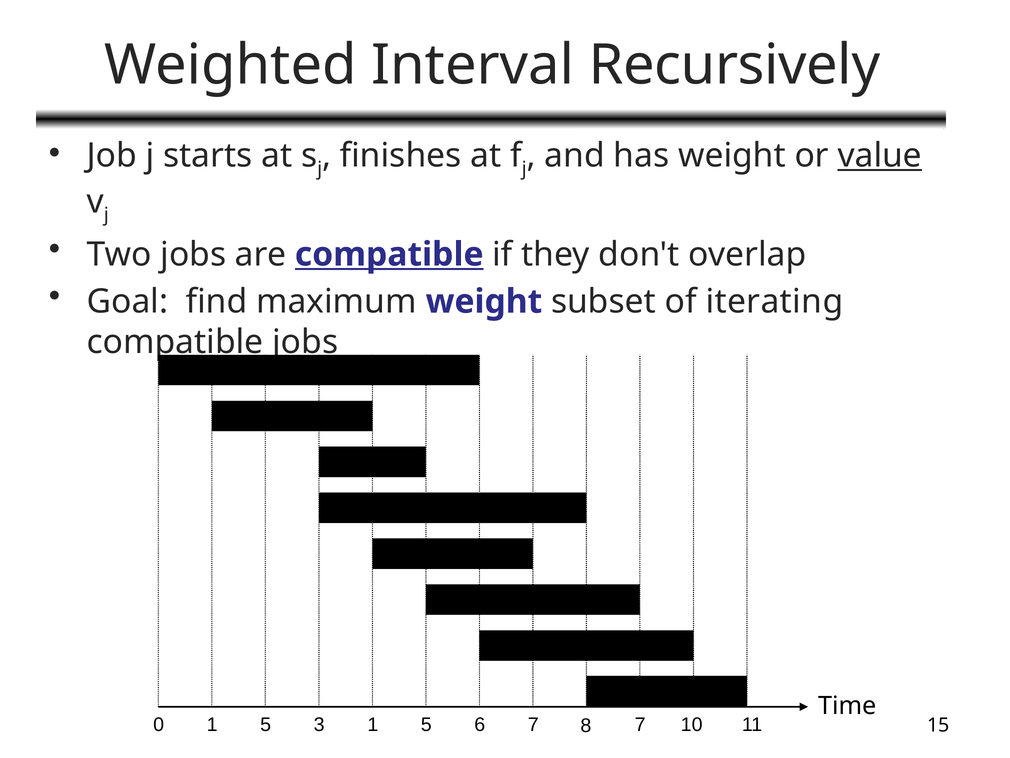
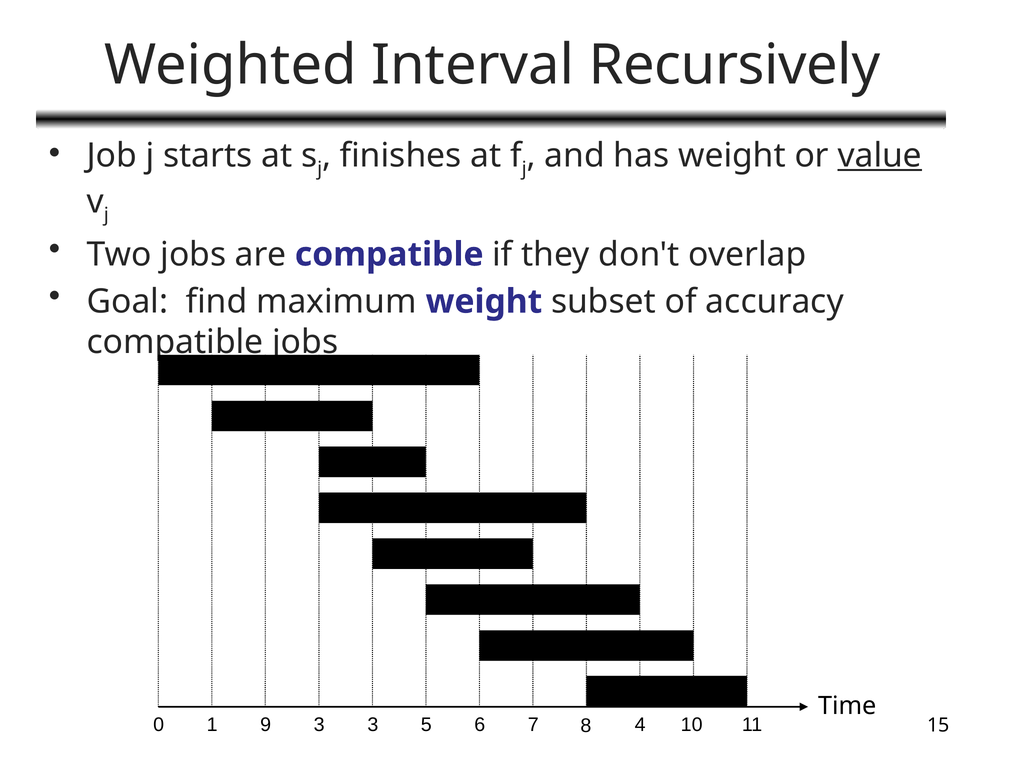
compatible at (389, 254) underline: present -> none
iterating: iterating -> accuracy
0 1 5: 5 -> 9
3 1: 1 -> 3
7 7: 7 -> 4
